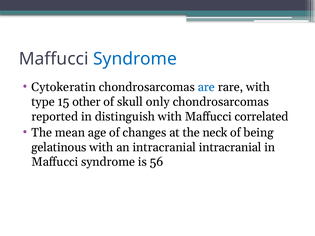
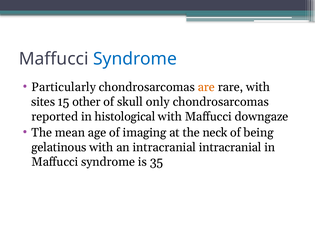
Cytokeratin: Cytokeratin -> Particularly
are colour: blue -> orange
type: type -> sites
distinguish: distinguish -> histological
correlated: correlated -> downgaze
changes: changes -> imaging
56: 56 -> 35
